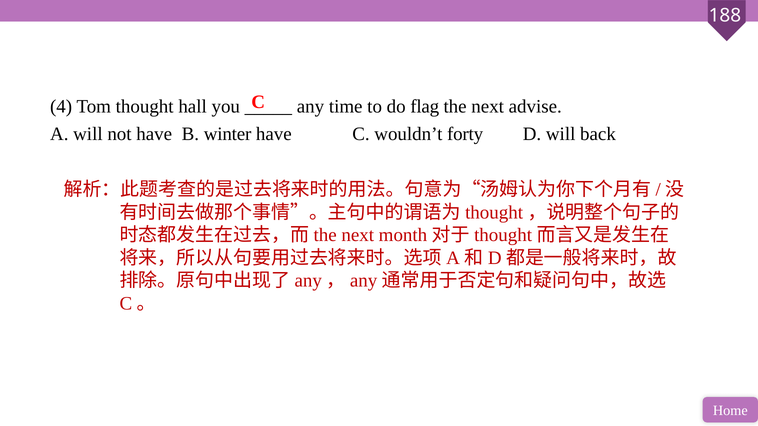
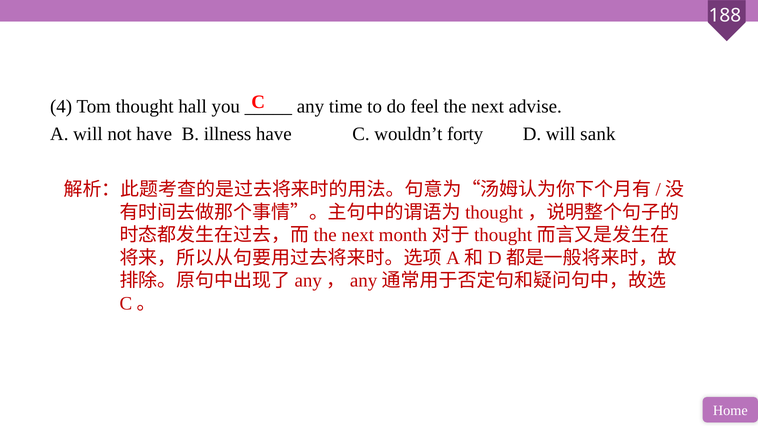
flag: flag -> feel
winter: winter -> illness
back: back -> sank
